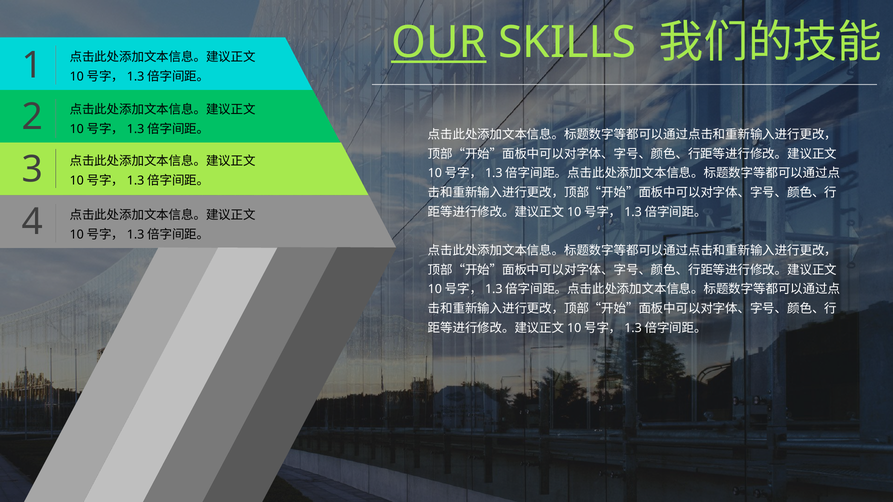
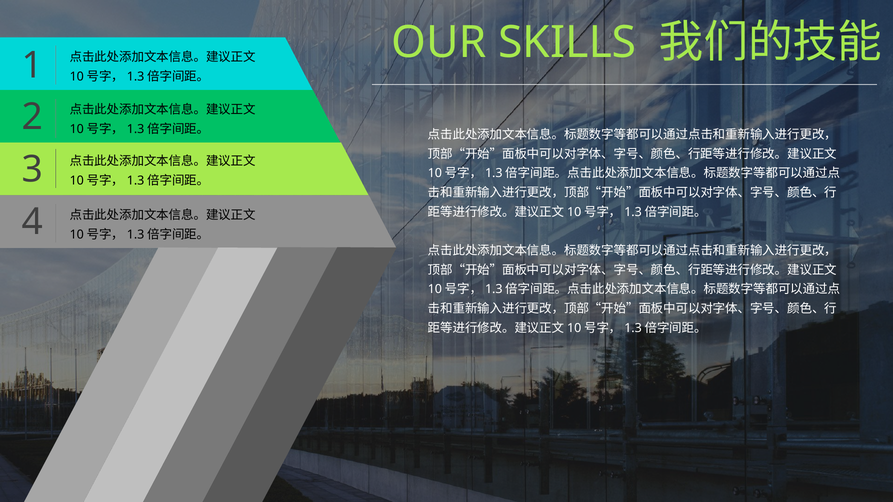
OUR underline: present -> none
